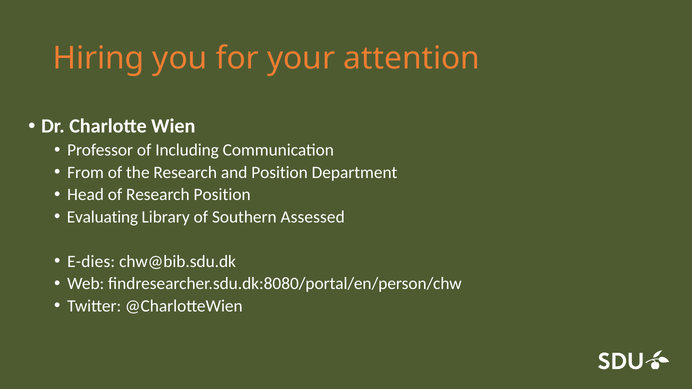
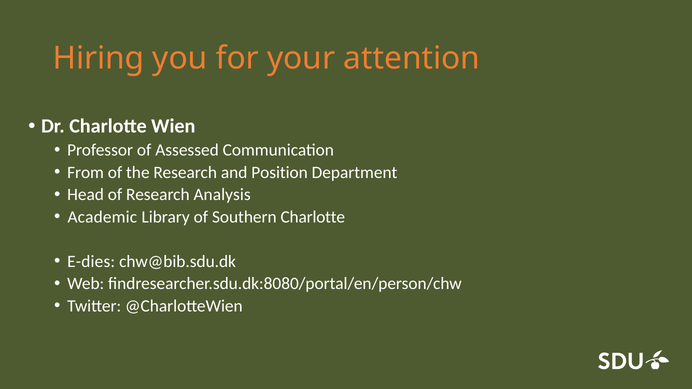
Including: Including -> Assessed
Research Position: Position -> Analysis
Evaluating: Evaluating -> Academic
Southern Assessed: Assessed -> Charlotte
